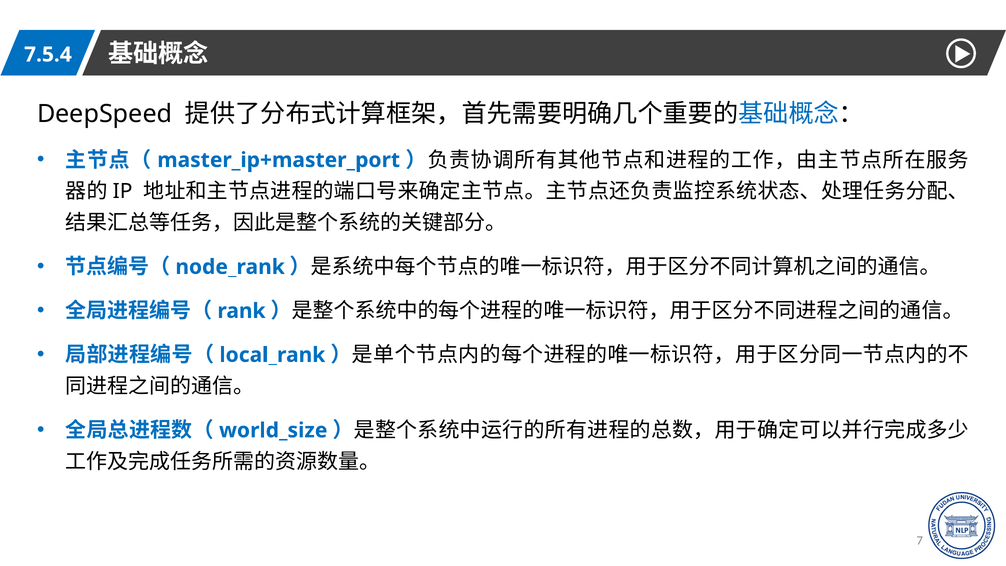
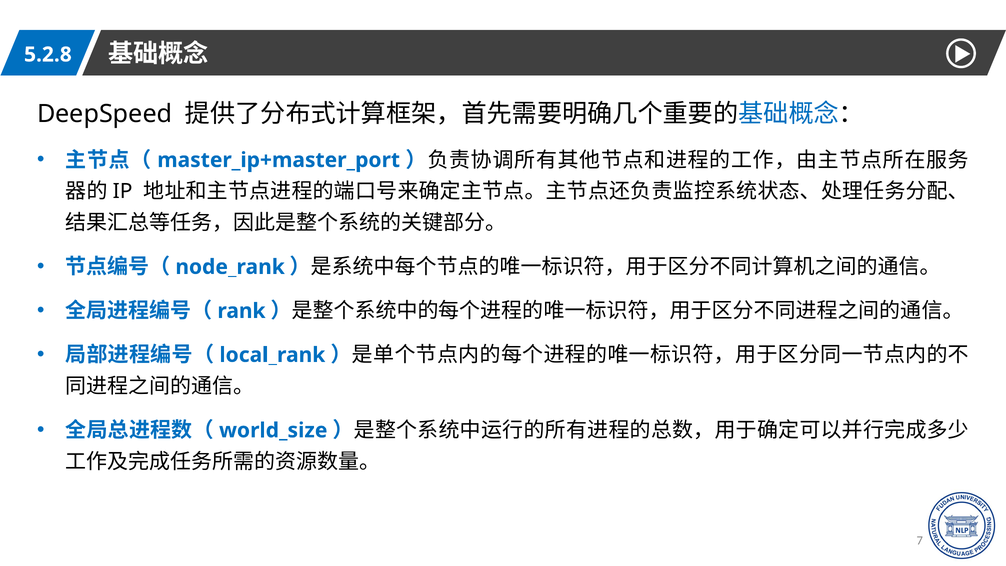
7.5.4: 7.5.4 -> 5.2.8
